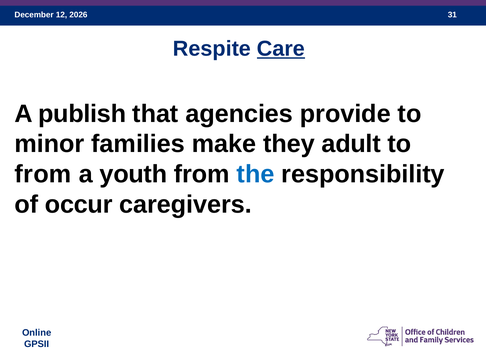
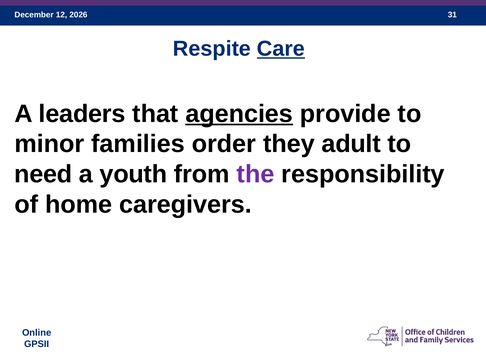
publish: publish -> leaders
agencies underline: none -> present
make: make -> order
from at (43, 174): from -> need
the colour: blue -> purple
occur: occur -> home
